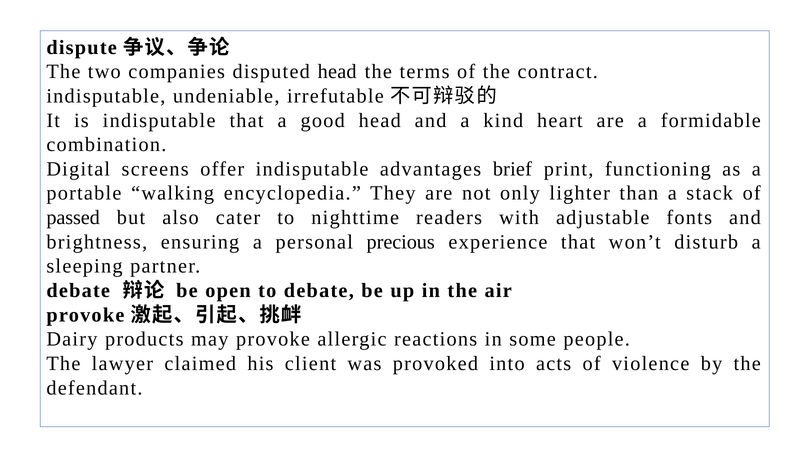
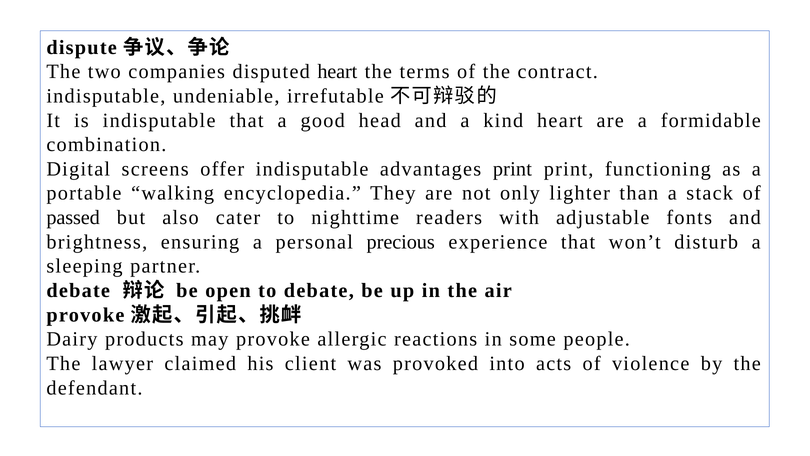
disputed head: head -> heart
advantages brief: brief -> print
